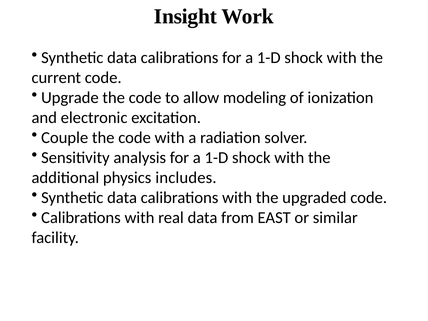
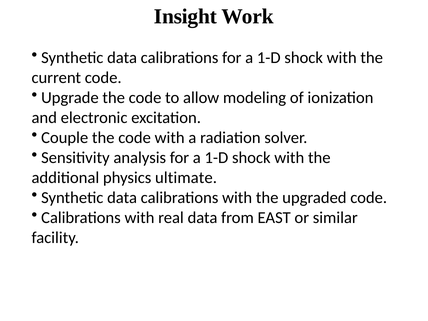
includes: includes -> ultimate
